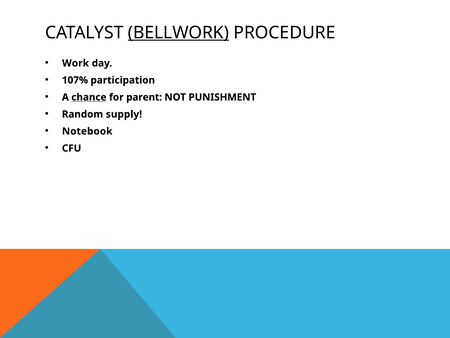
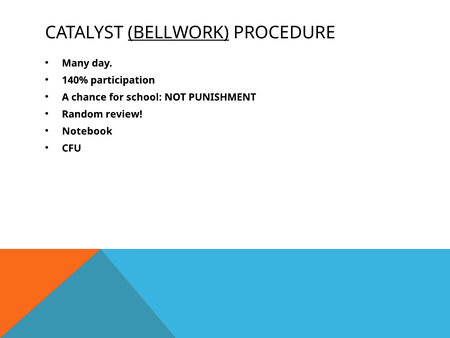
Work: Work -> Many
107%: 107% -> 140%
chance underline: present -> none
parent: parent -> school
supply: supply -> review
